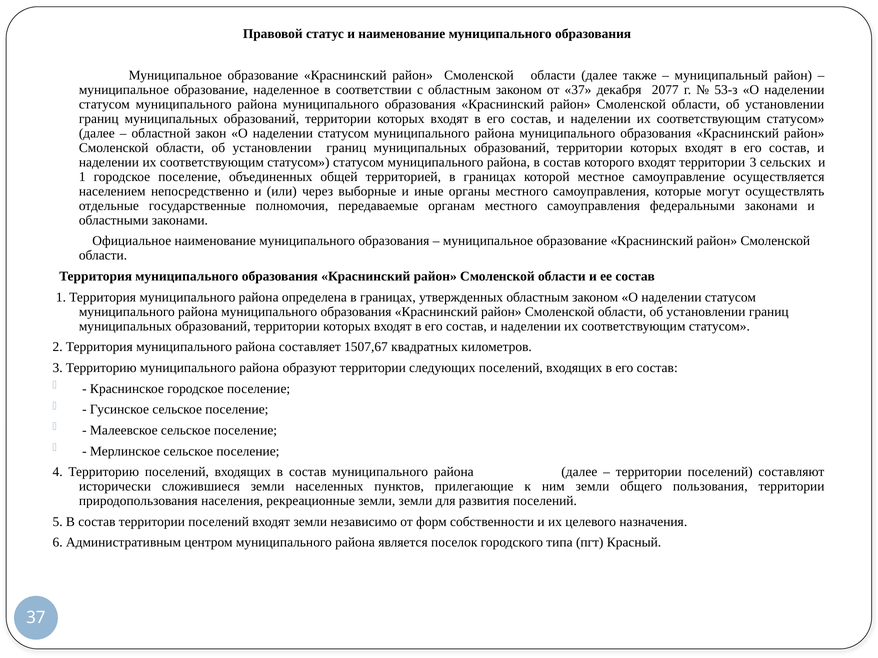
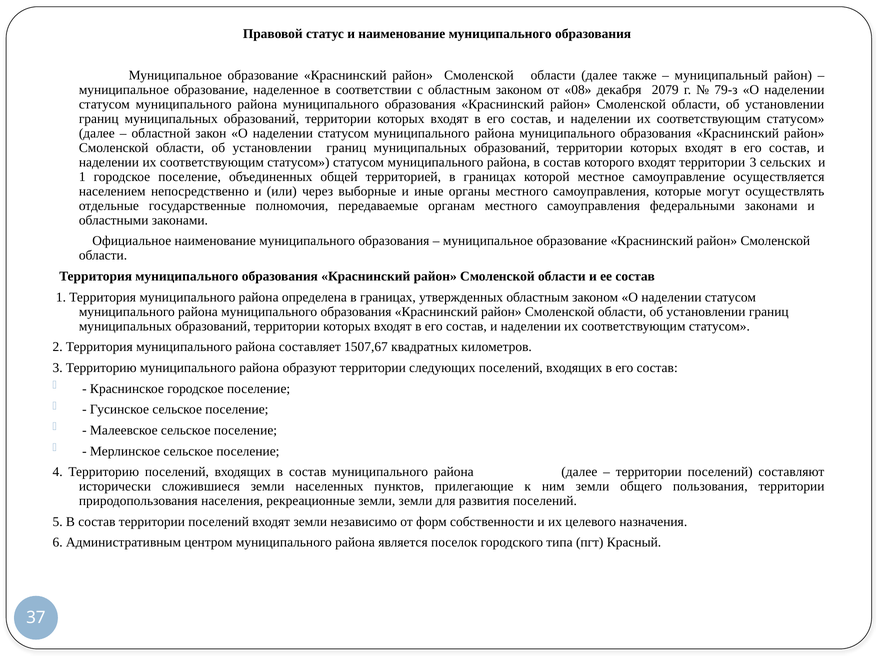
от 37: 37 -> 08
2077: 2077 -> 2079
53-з: 53-з -> 79-з
